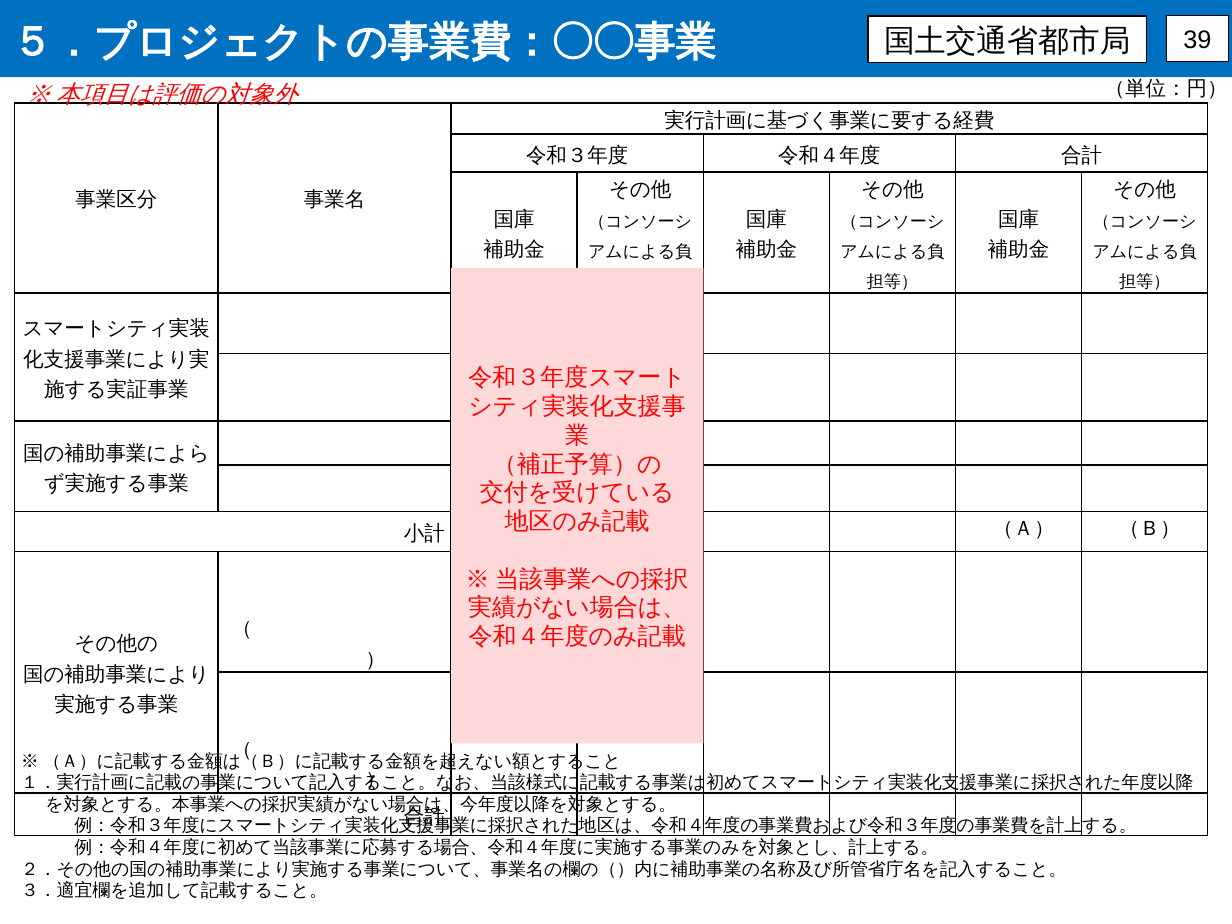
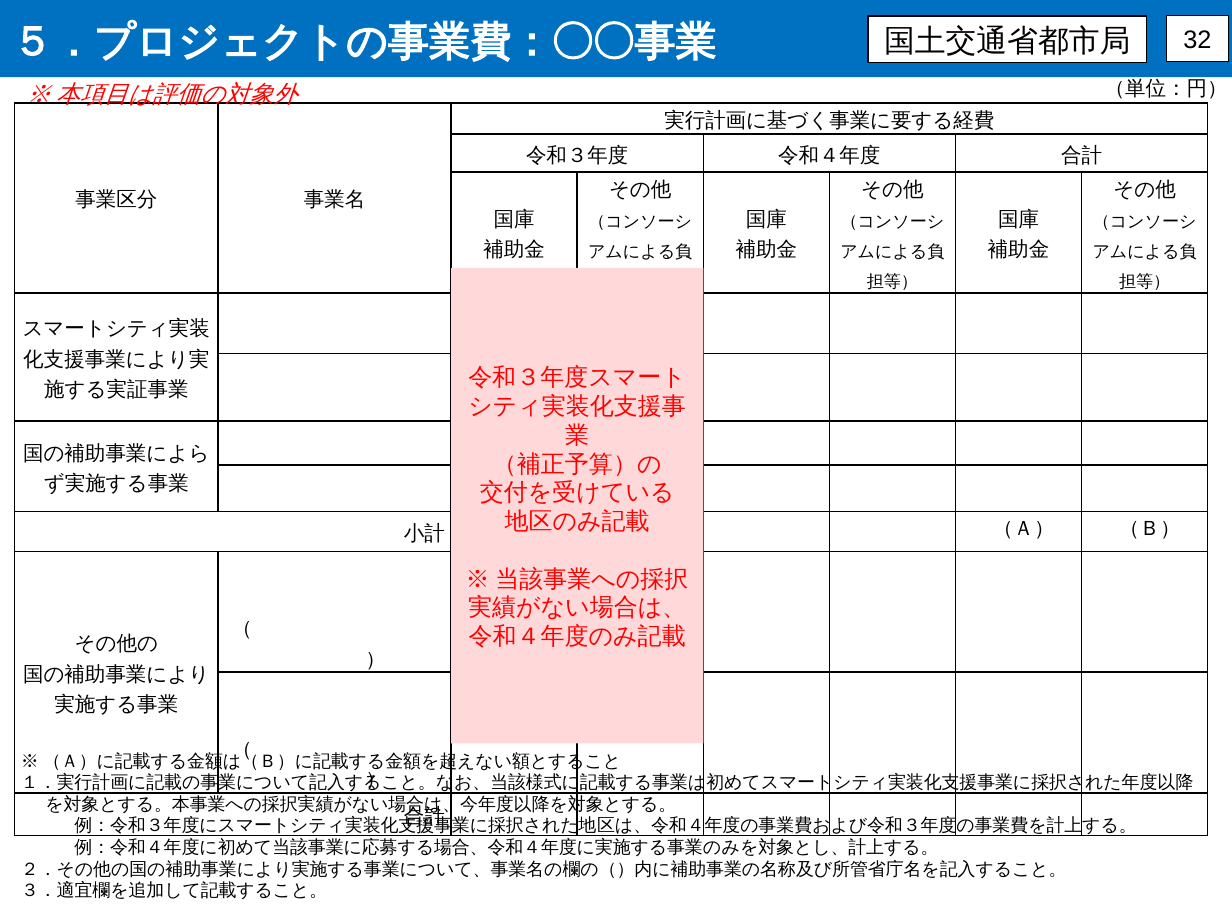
39: 39 -> 32
